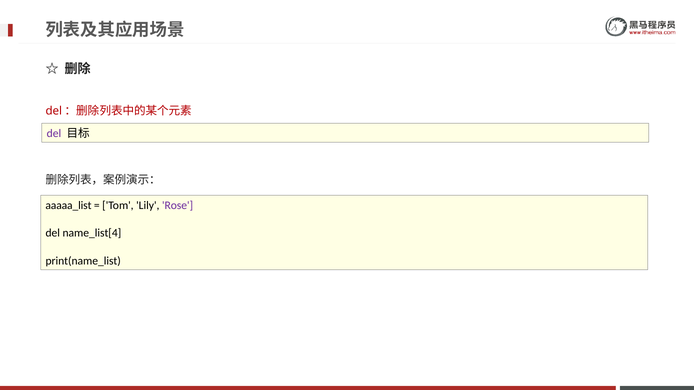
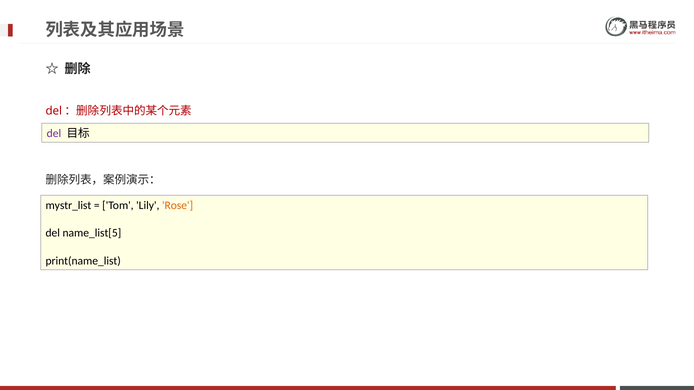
aaaaa_list: aaaaa_list -> mystr_list
Rose colour: purple -> orange
name_list[4: name_list[4 -> name_list[5
